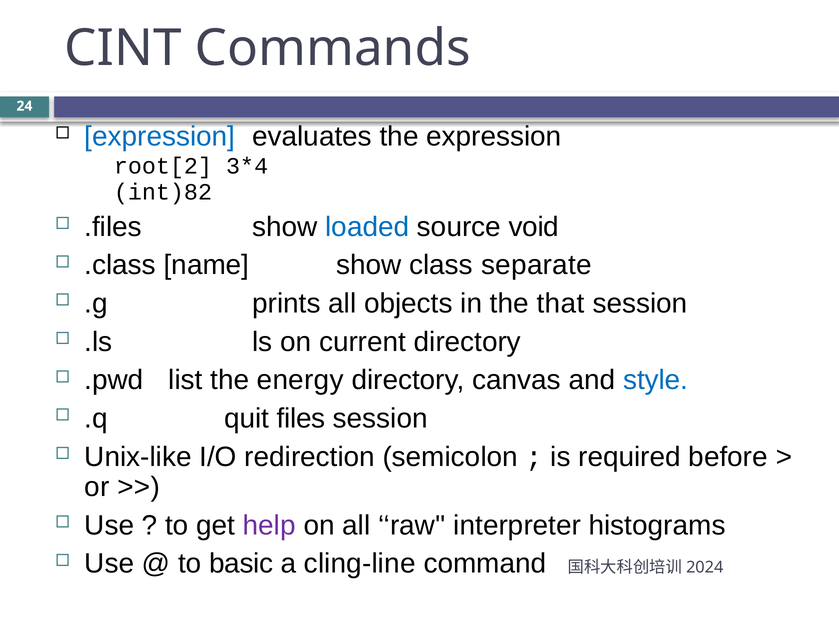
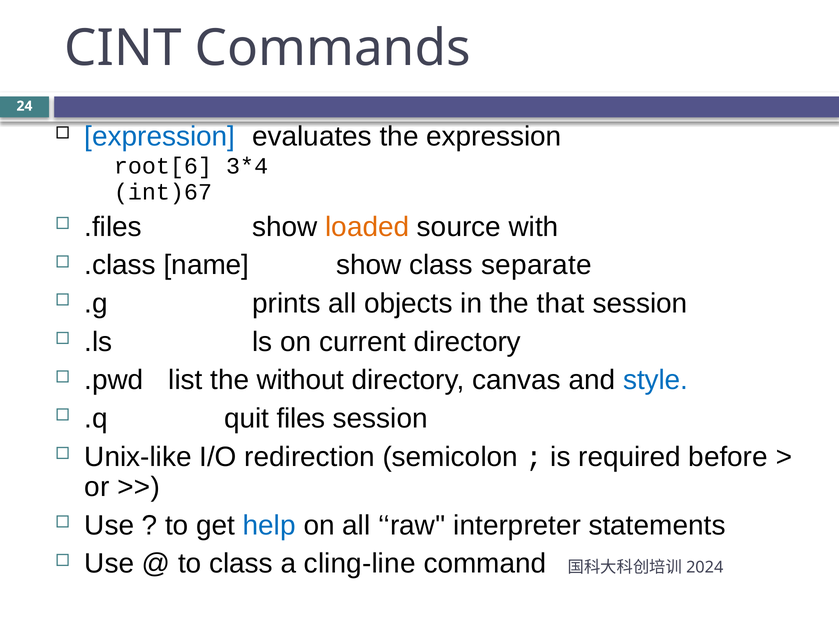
root[2: root[2 -> root[6
int)82: int)82 -> int)67
loaded colour: blue -> orange
void: void -> with
energy: energy -> without
help colour: purple -> blue
histograms: histograms -> statements
to basic: basic -> class
